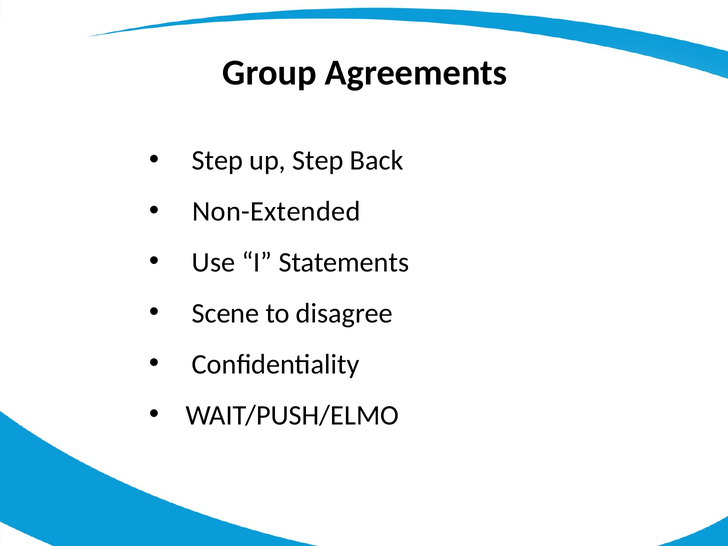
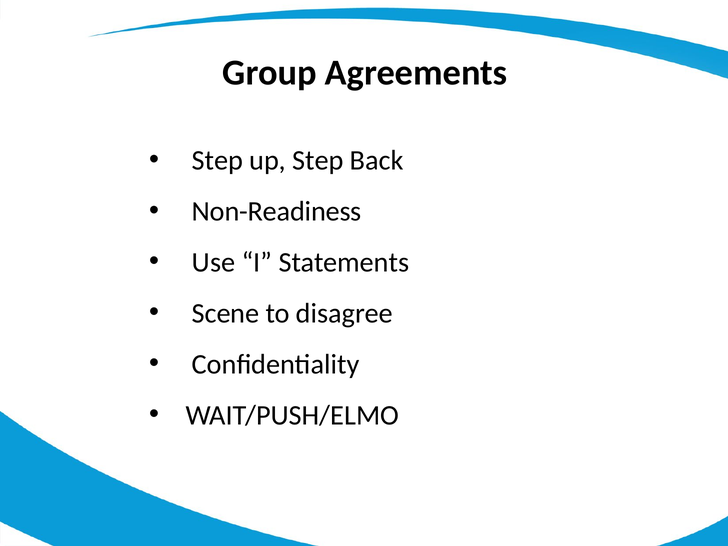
Non-Extended: Non-Extended -> Non-Readiness
